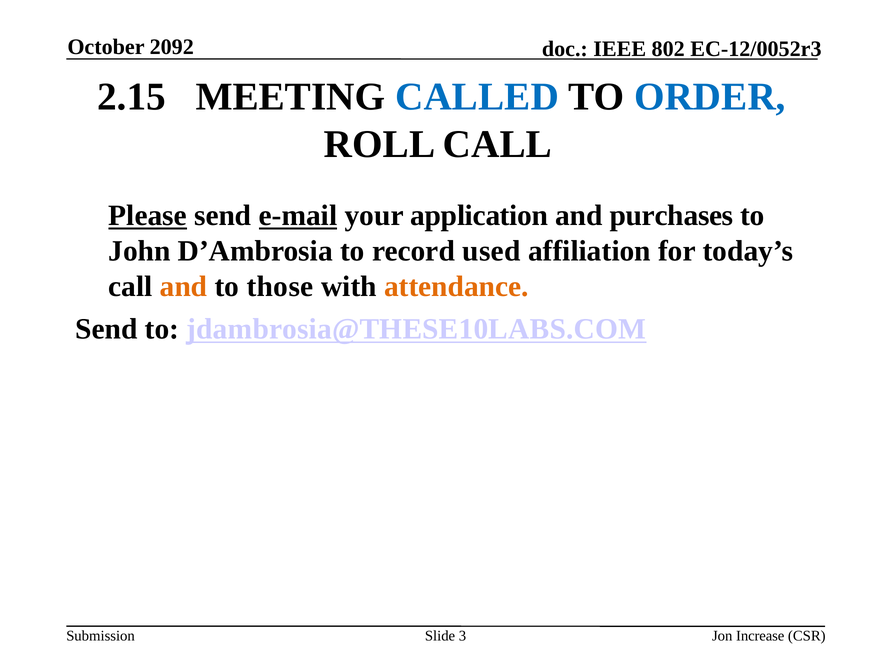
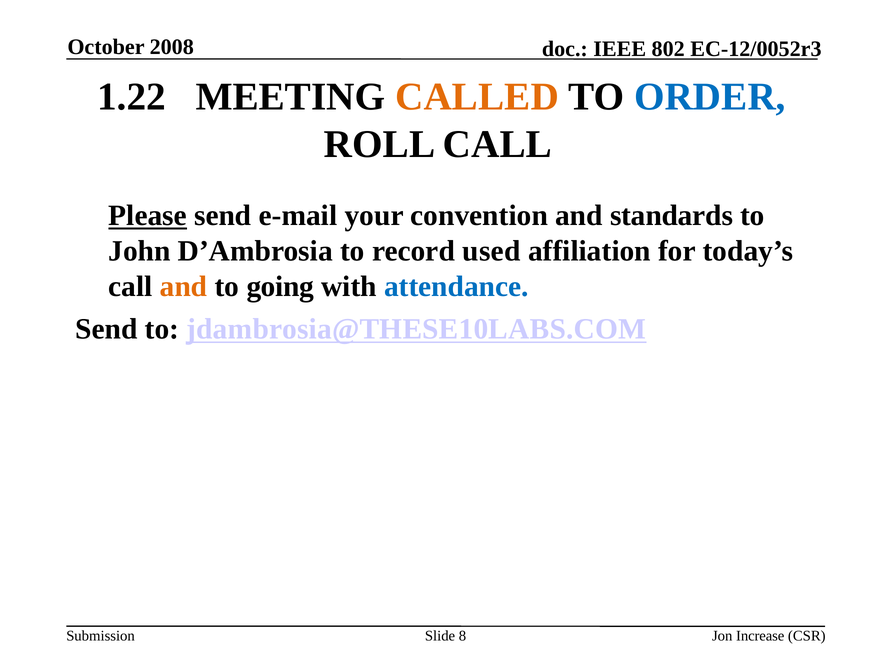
2092: 2092 -> 2008
2.15: 2.15 -> 1.22
CALLED colour: blue -> orange
e-mail underline: present -> none
application: application -> convention
purchases: purchases -> standards
those: those -> going
attendance colour: orange -> blue
3: 3 -> 8
